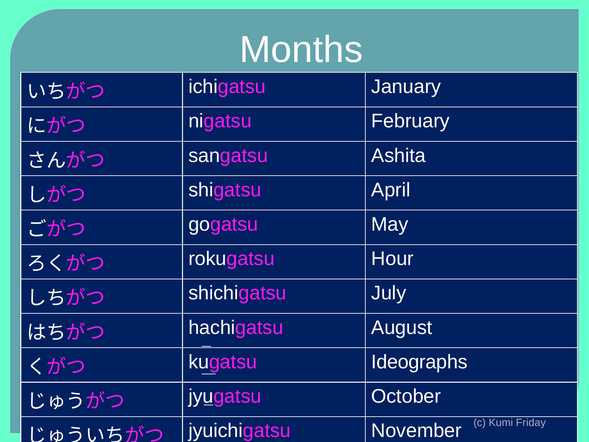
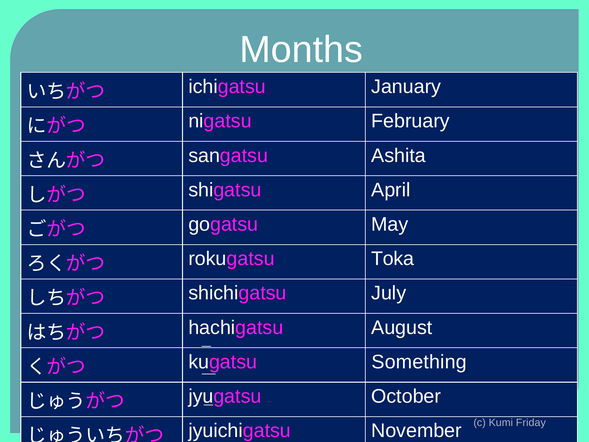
Hour: Hour -> Toka
Ideographs: Ideographs -> Something
